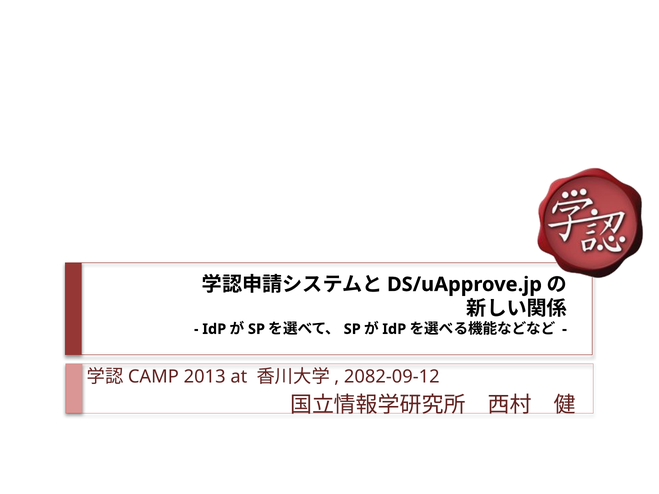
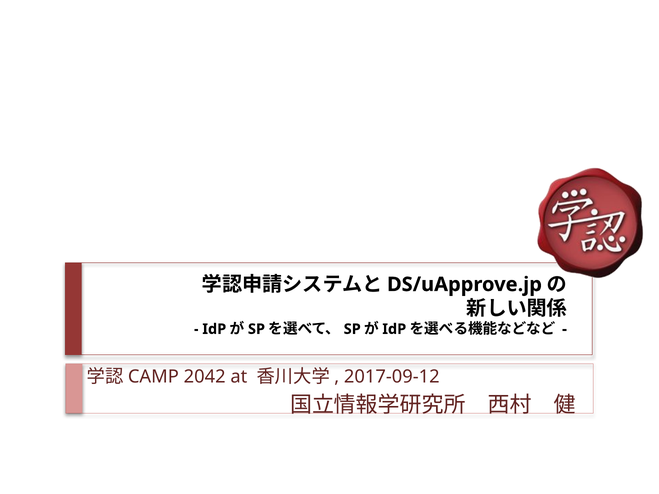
2013: 2013 -> 2042
2082-09-12: 2082-09-12 -> 2017-09-12
